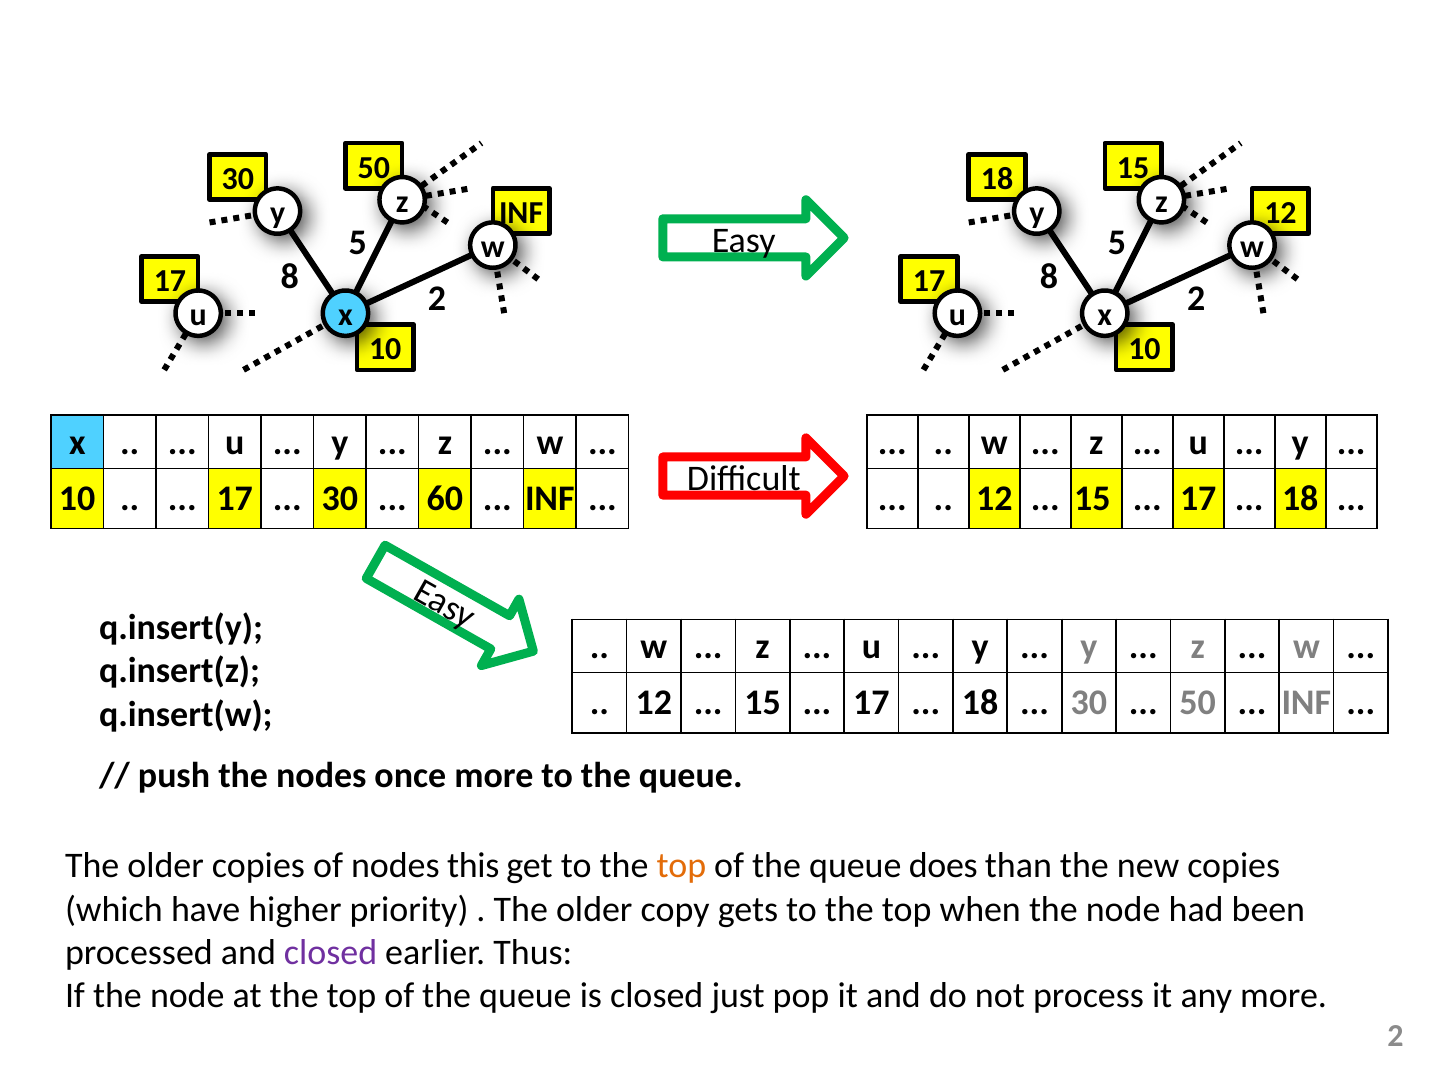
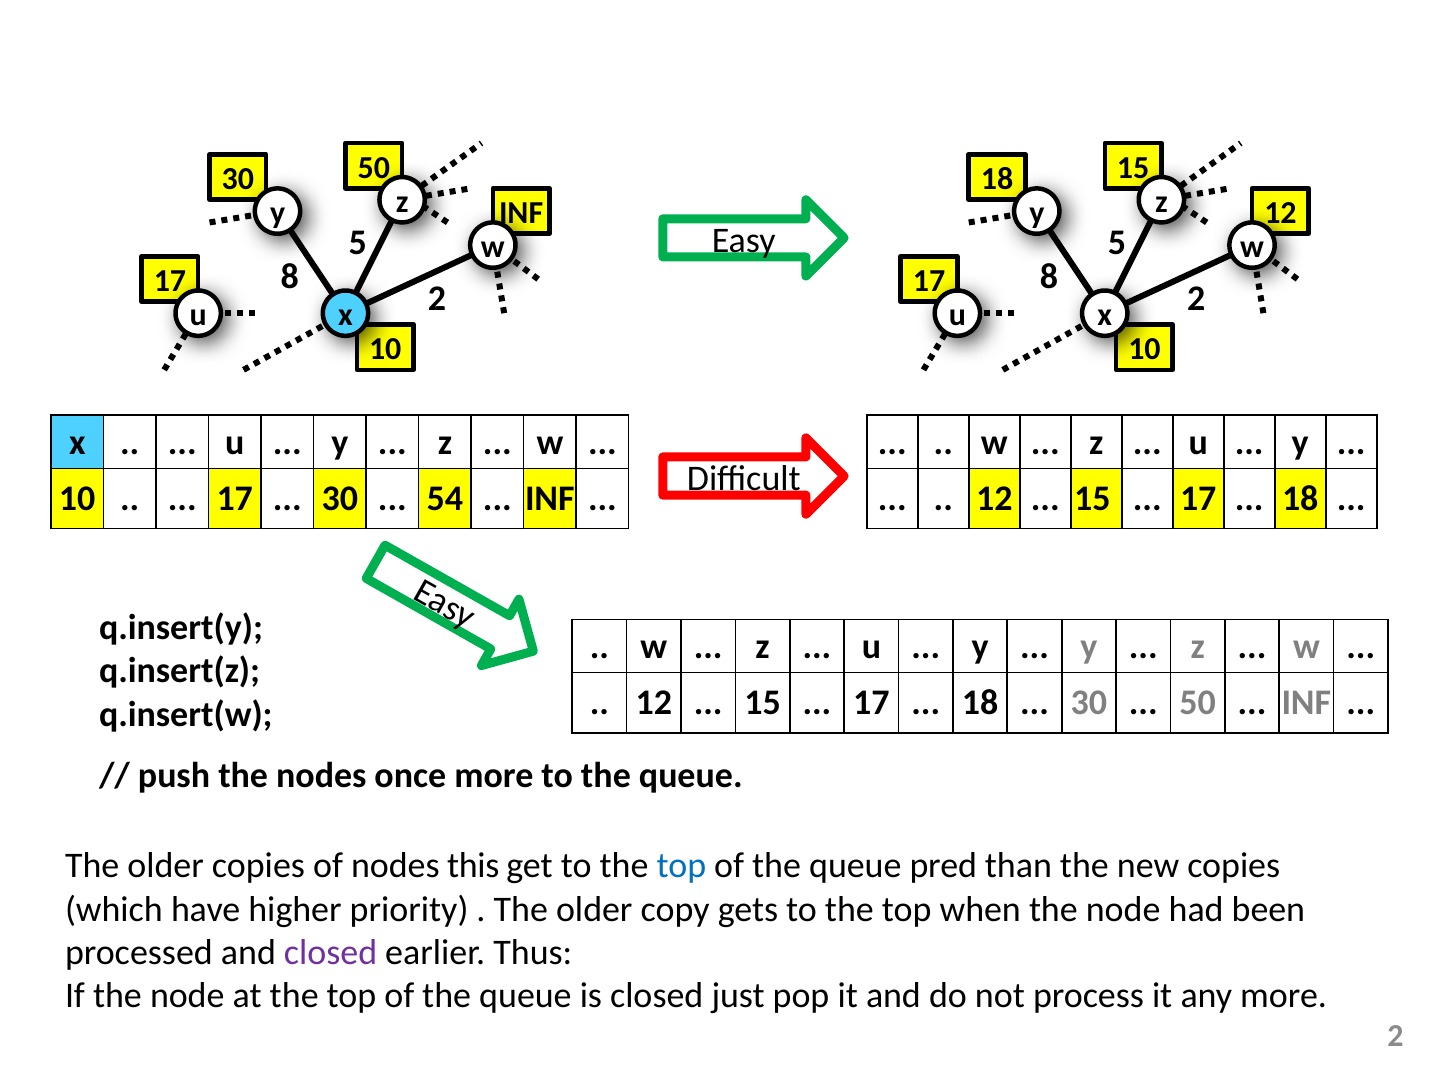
60: 60 -> 54
top at (681, 865) colour: orange -> blue
does: does -> pred
